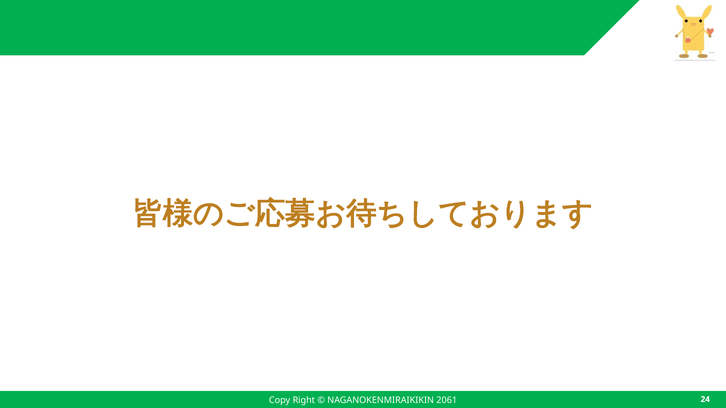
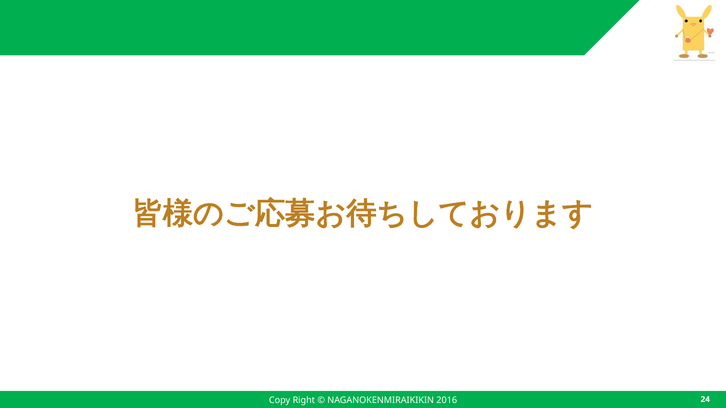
2061: 2061 -> 2016
